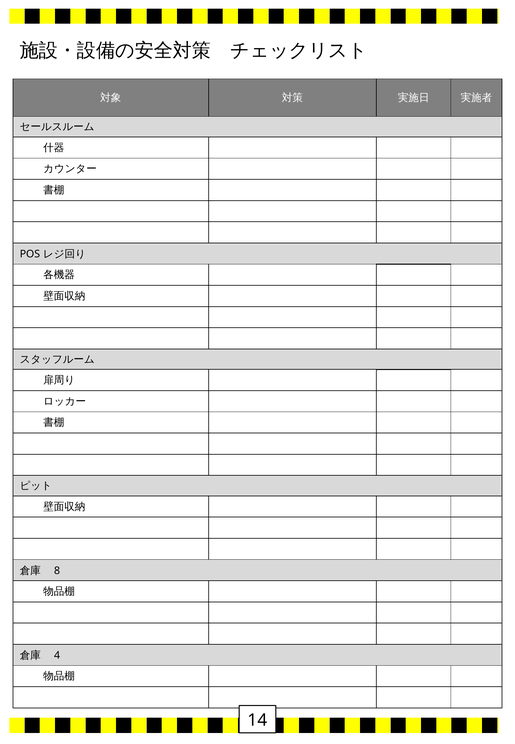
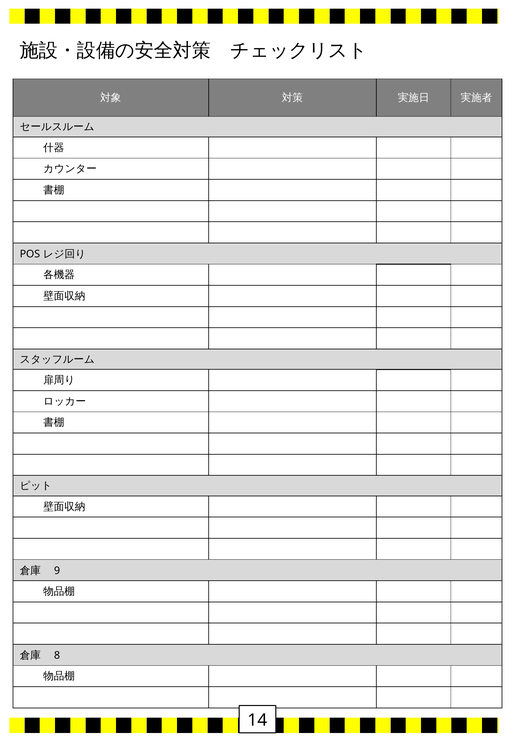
8: 8 -> 9
4: 4 -> 8
